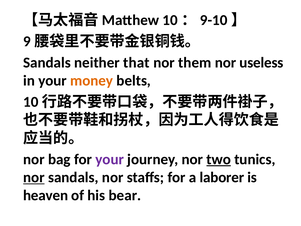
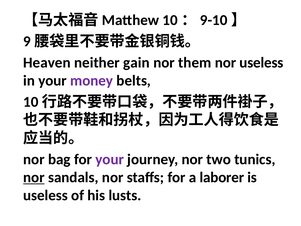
Sandals at (47, 63): Sandals -> Heaven
that: that -> gain
money colour: orange -> purple
two underline: present -> none
heaven at (46, 195): heaven -> useless
bear: bear -> lusts
